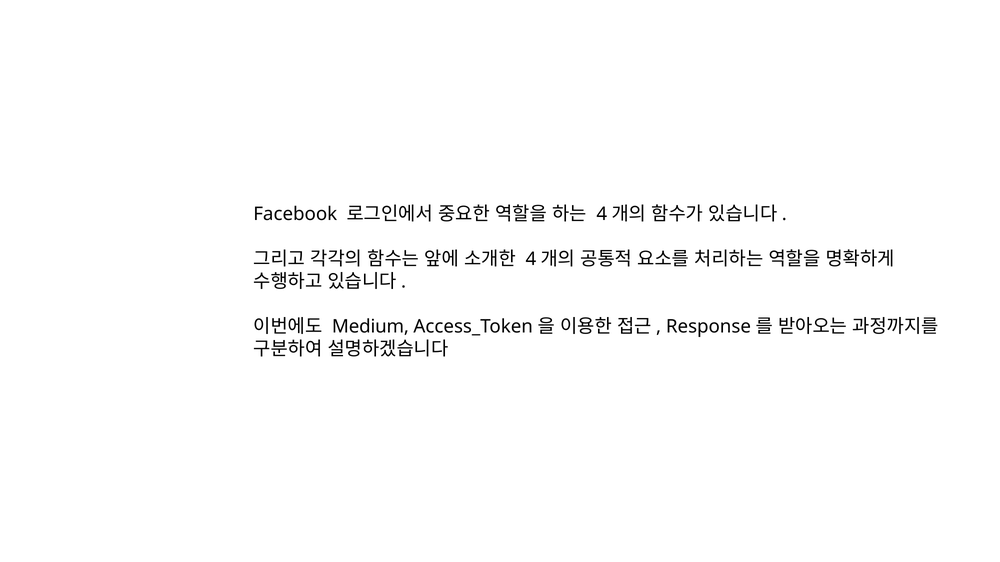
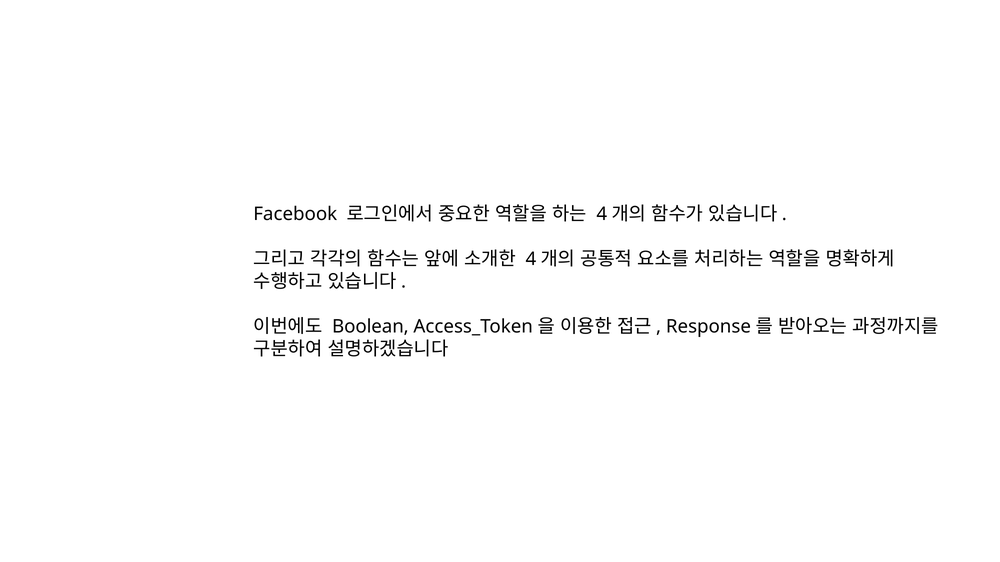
Medium: Medium -> Boolean
